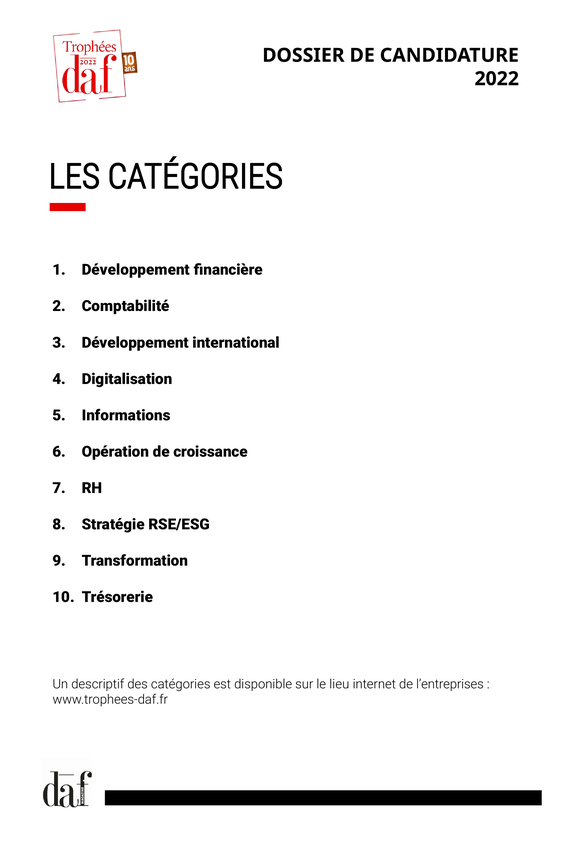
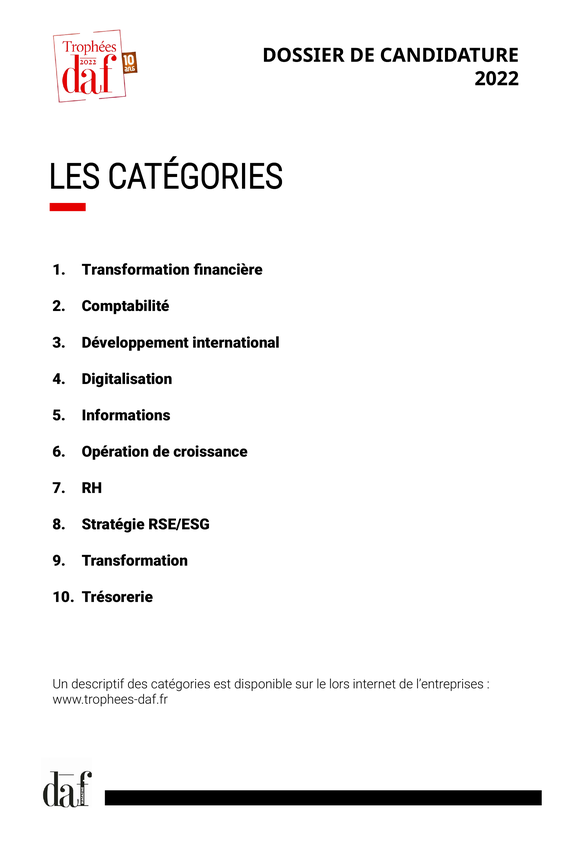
Développement at (136, 270): Développement -> Transformation
lieu: lieu -> lors
